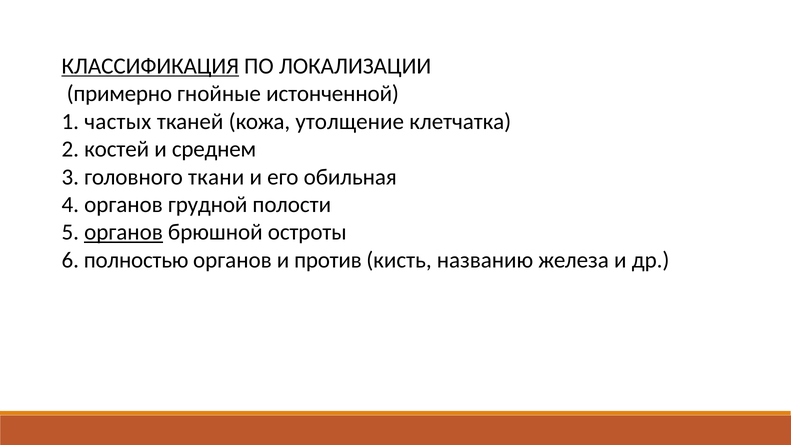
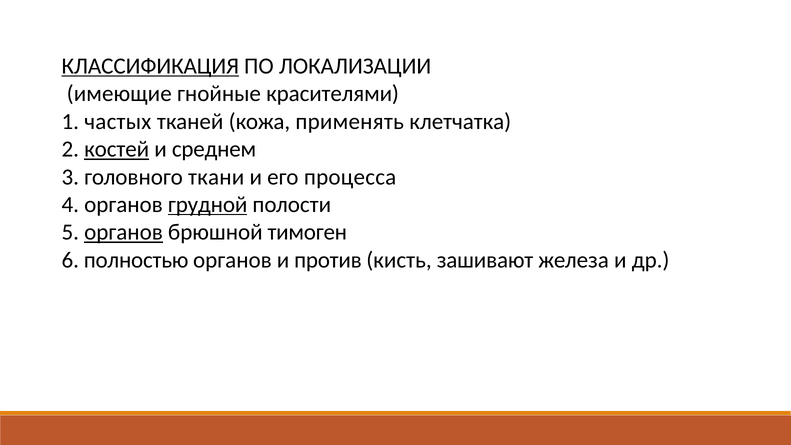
примерно: примерно -> имеющие
истонченной: истонченной -> красителями
утолщение: утолщение -> применять
костей underline: none -> present
обильная: обильная -> процесса
грудной underline: none -> present
остроты: остроты -> тимоген
названию: названию -> зашивают
